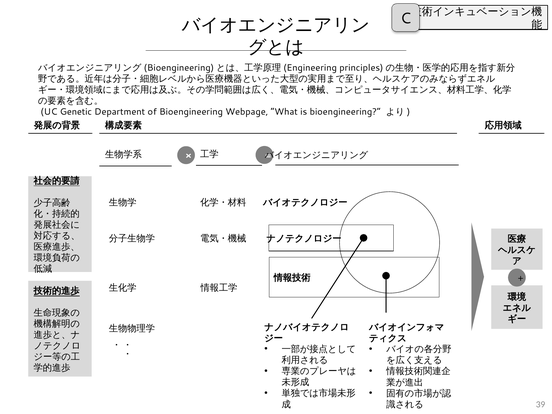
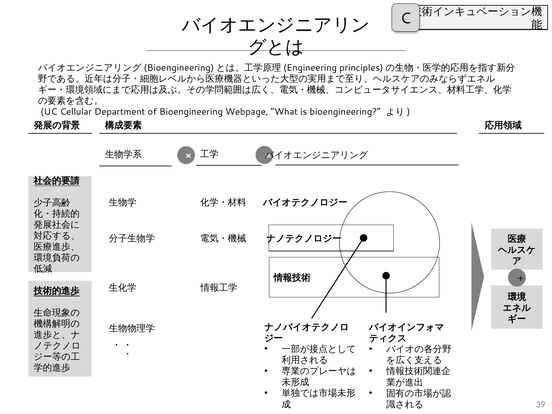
Genetic: Genetic -> Cellular
